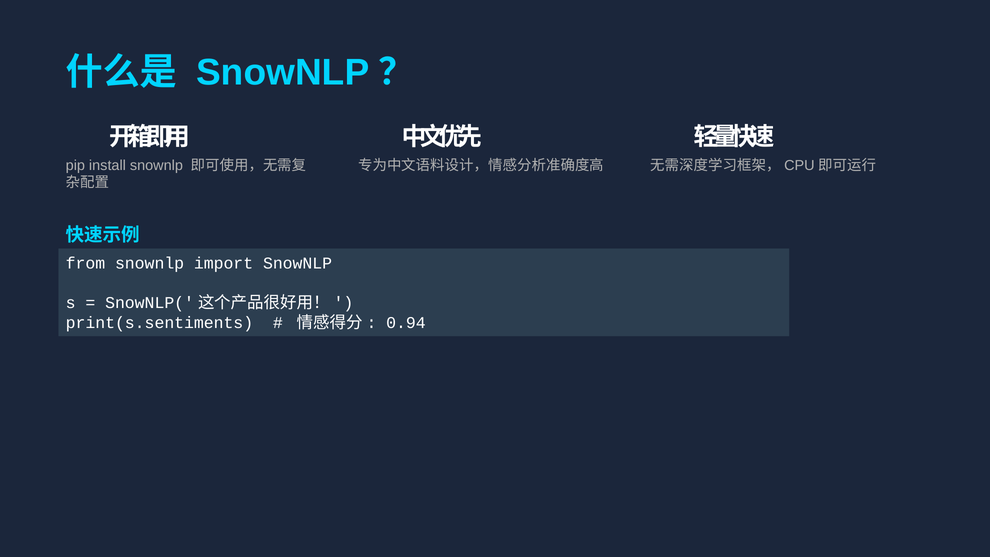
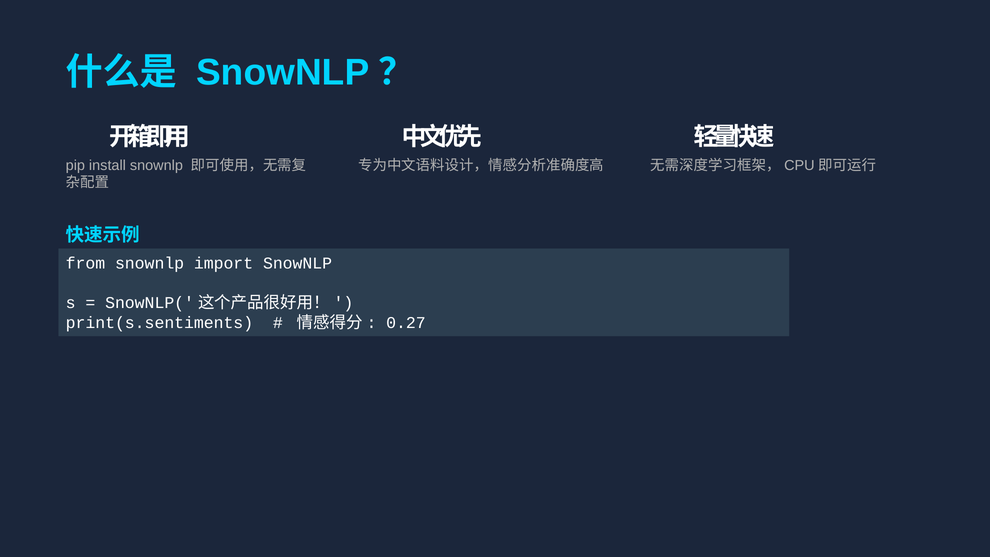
0.94: 0.94 -> 0.27
